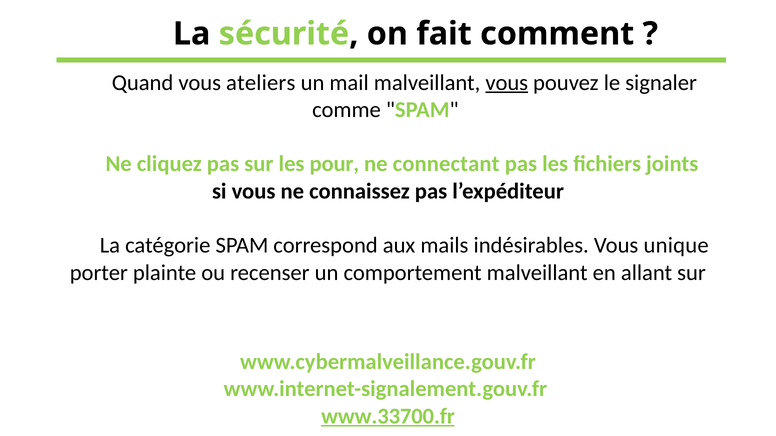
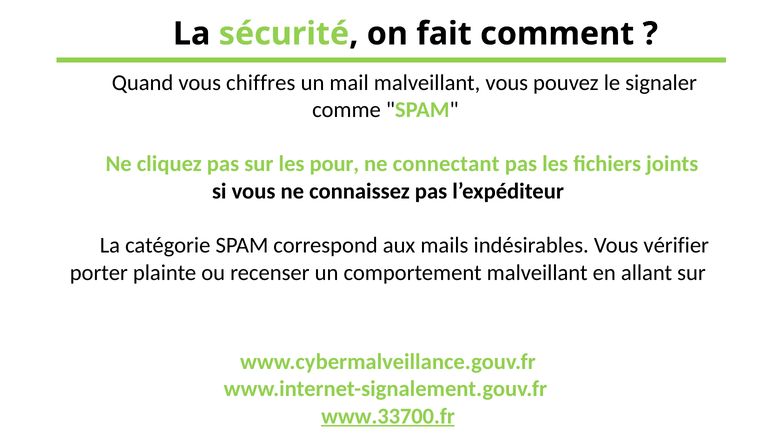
ateliers: ateliers -> chiffres
vous at (507, 83) underline: present -> none
unique: unique -> vérifier
